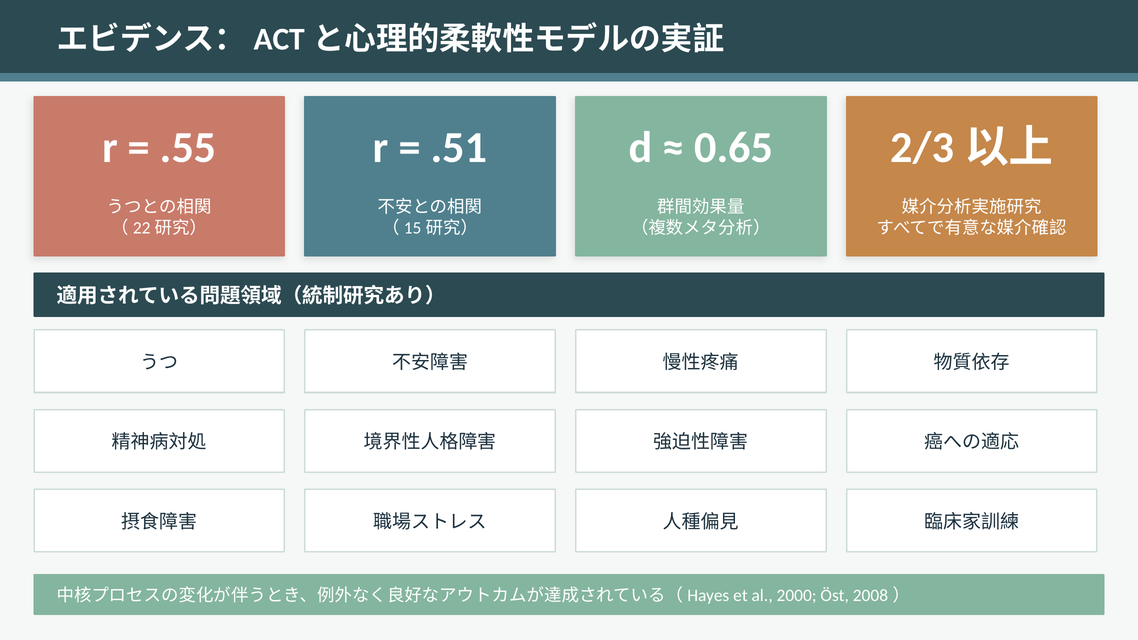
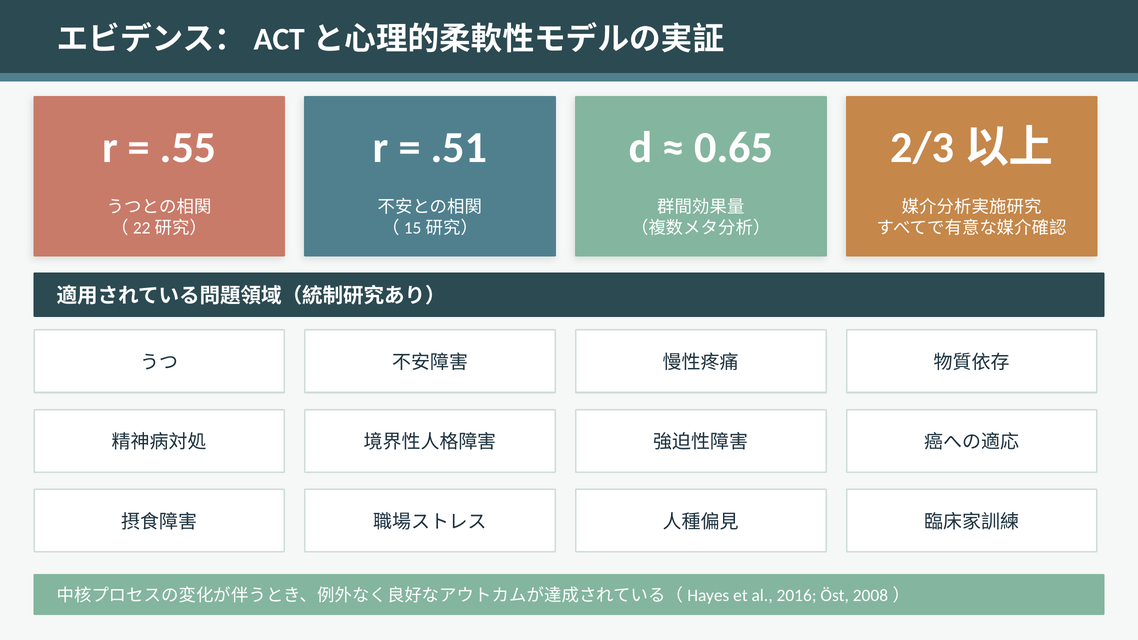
2000: 2000 -> 2016
